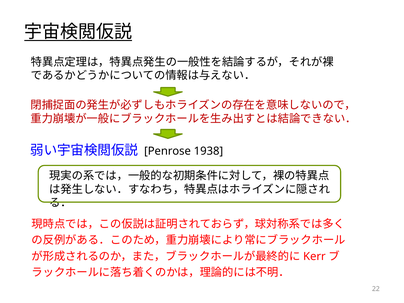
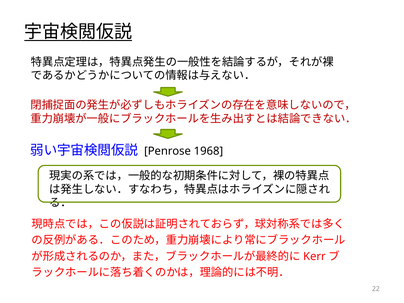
1938: 1938 -> 1968
